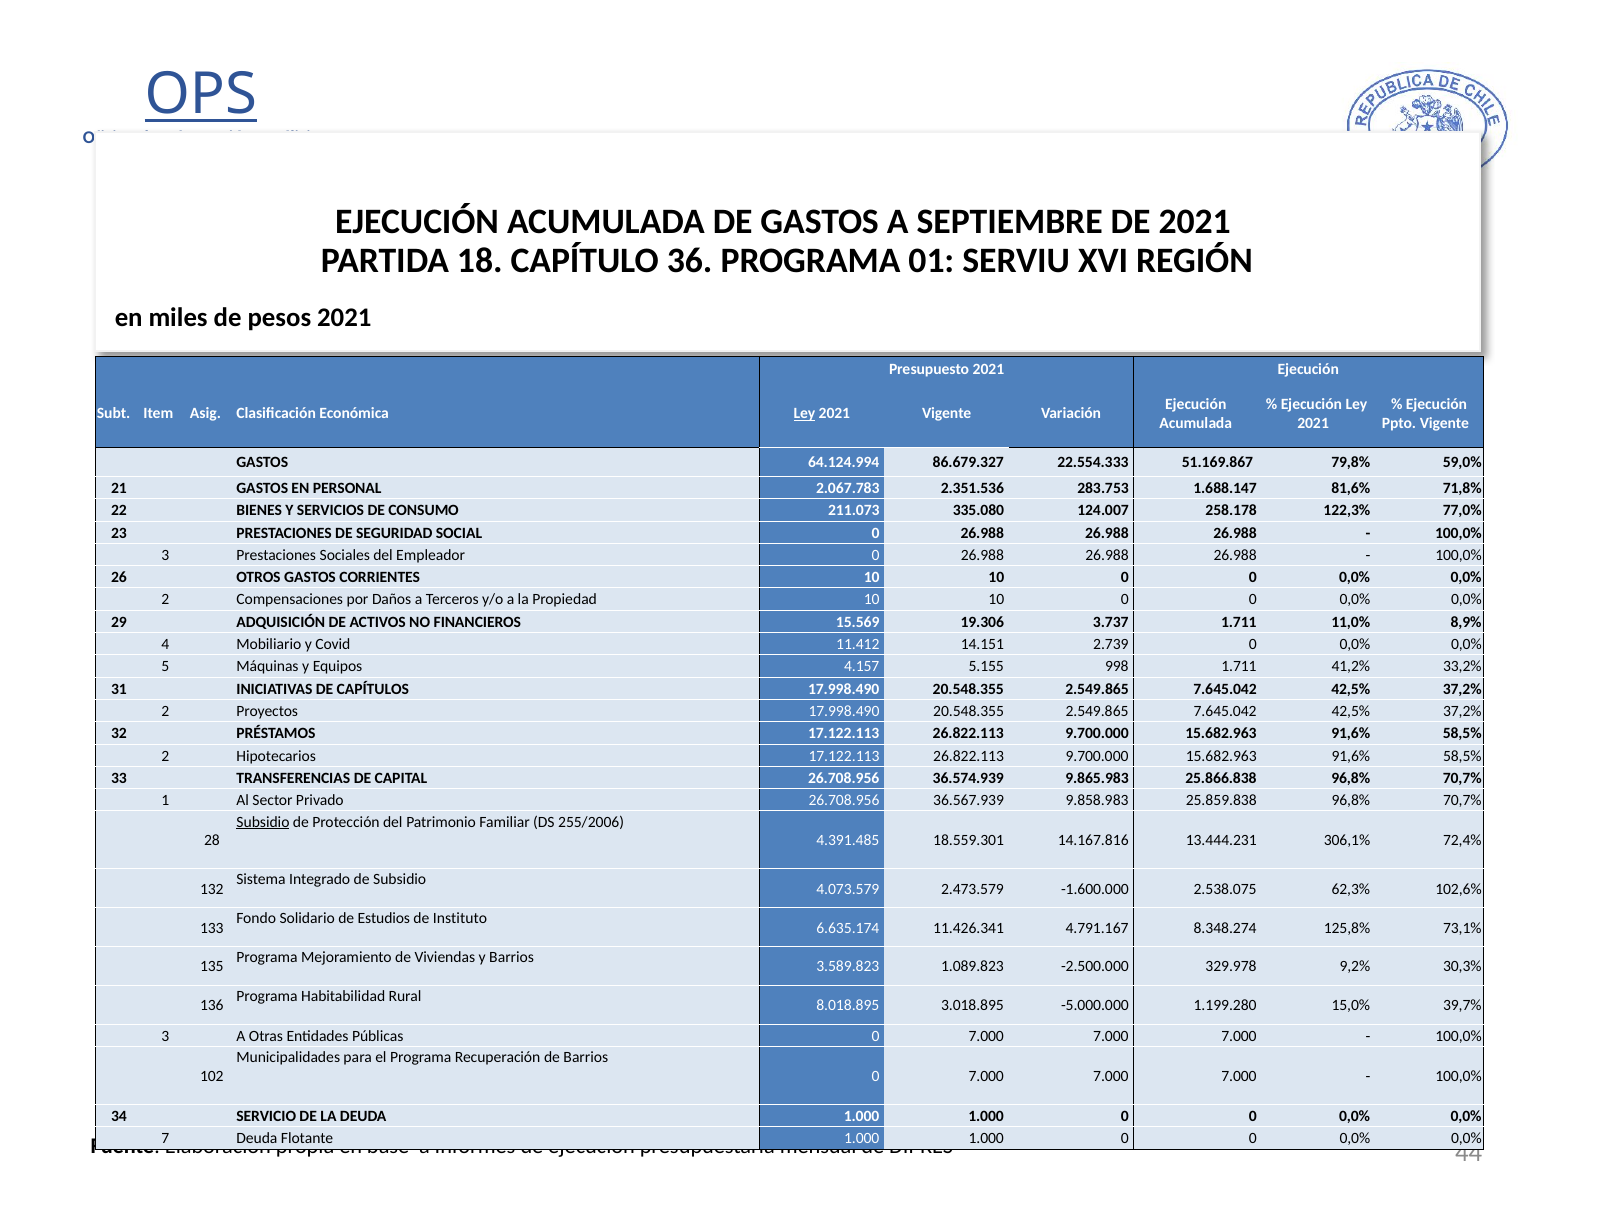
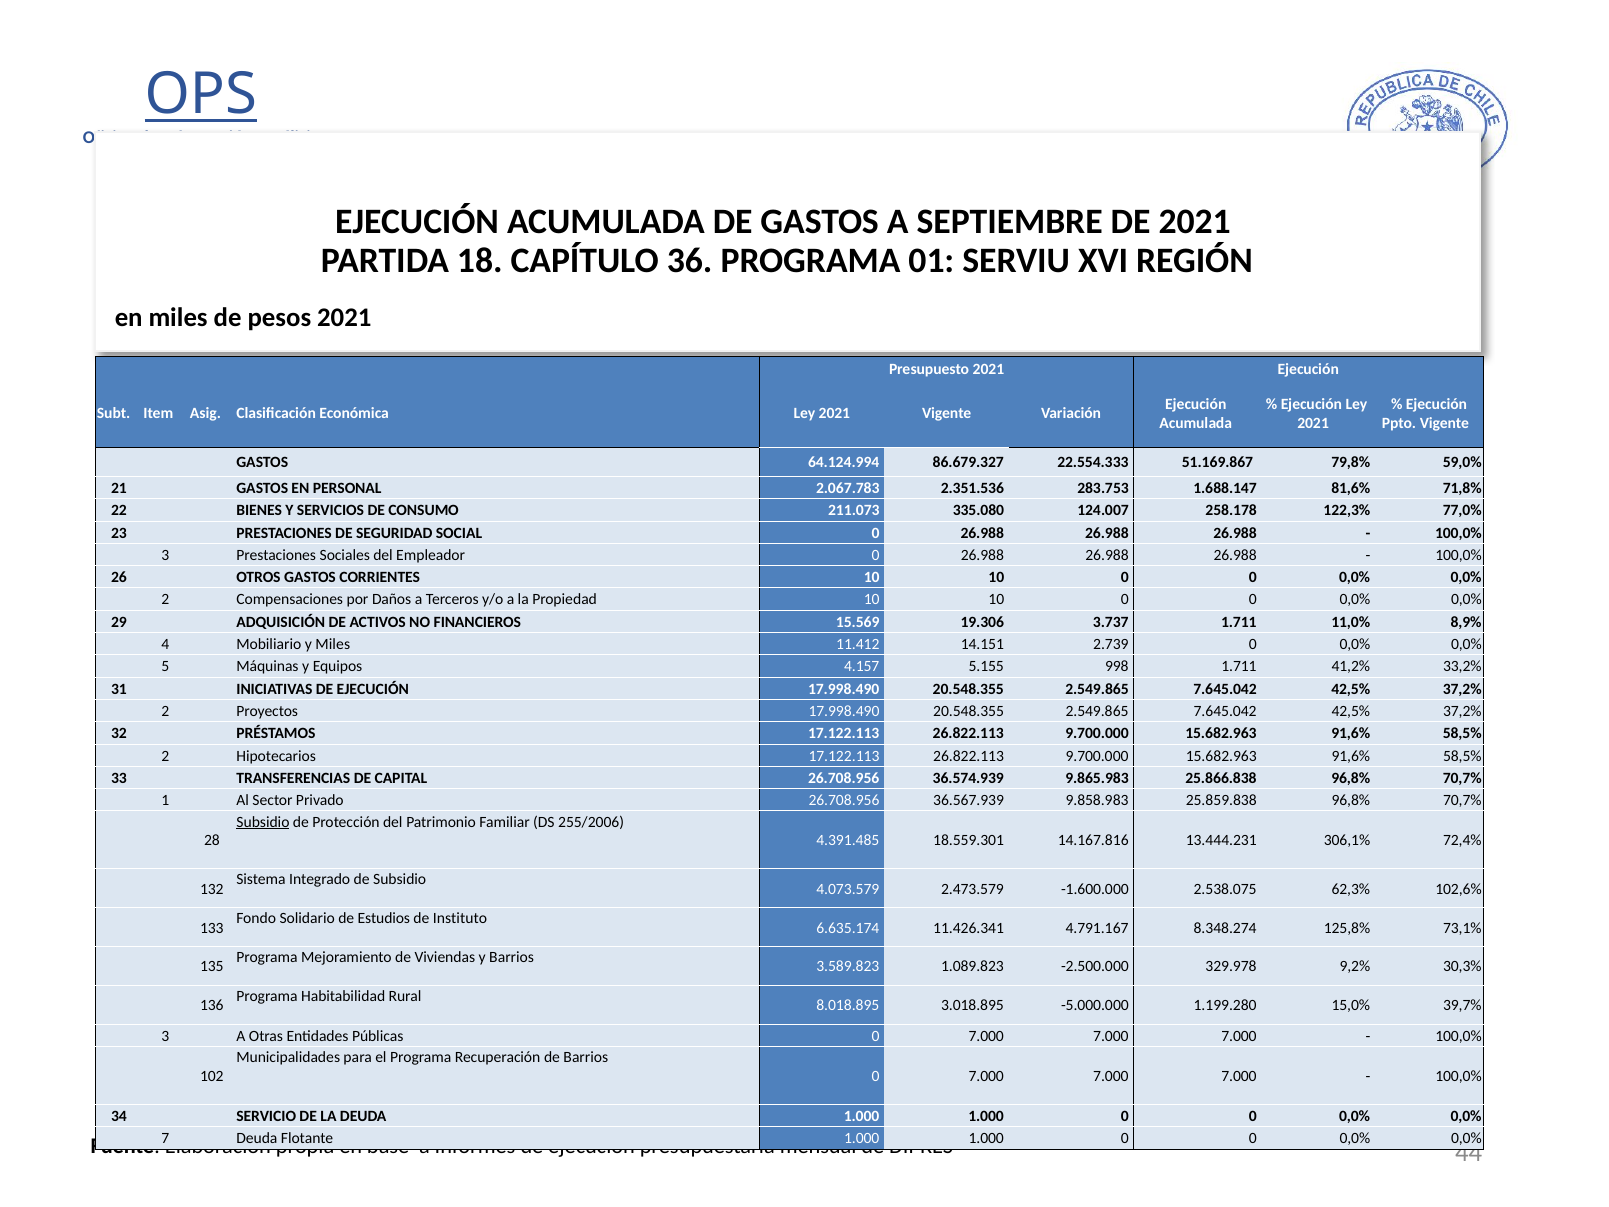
Ley at (805, 414) underline: present -> none
y Covid: Covid -> Miles
INICIATIVAS DE CAPÍTULOS: CAPÍTULOS -> EJECUCIÓN
